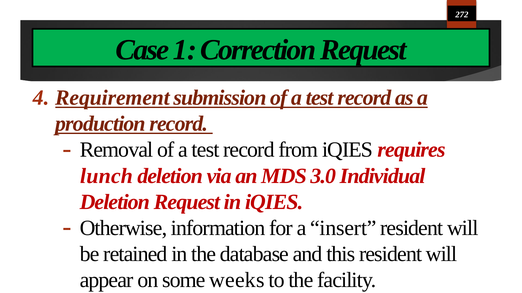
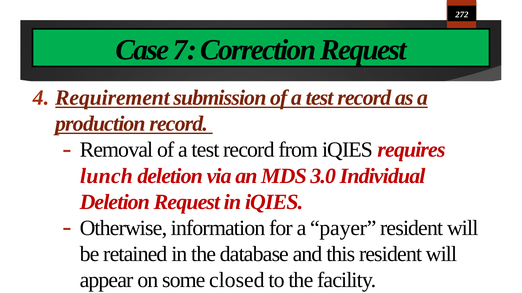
1: 1 -> 7
insert: insert -> payer
weeks: weeks -> closed
